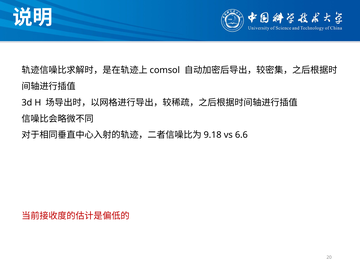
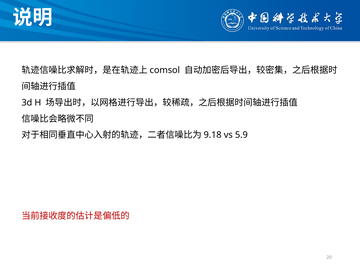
6.6: 6.6 -> 5.9
